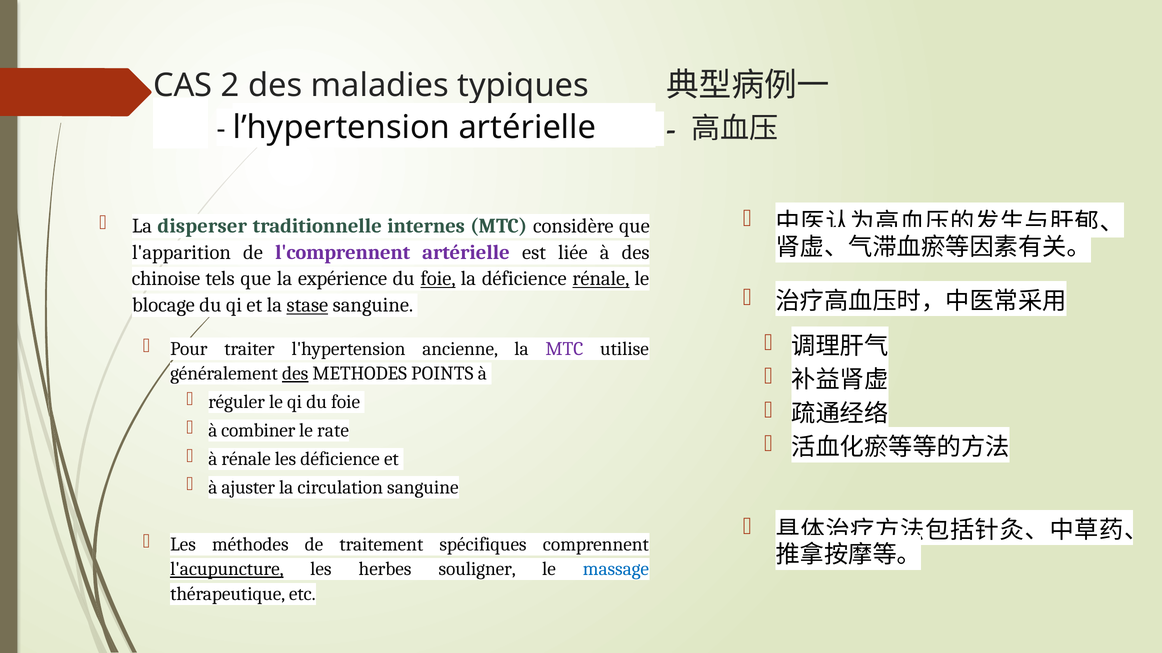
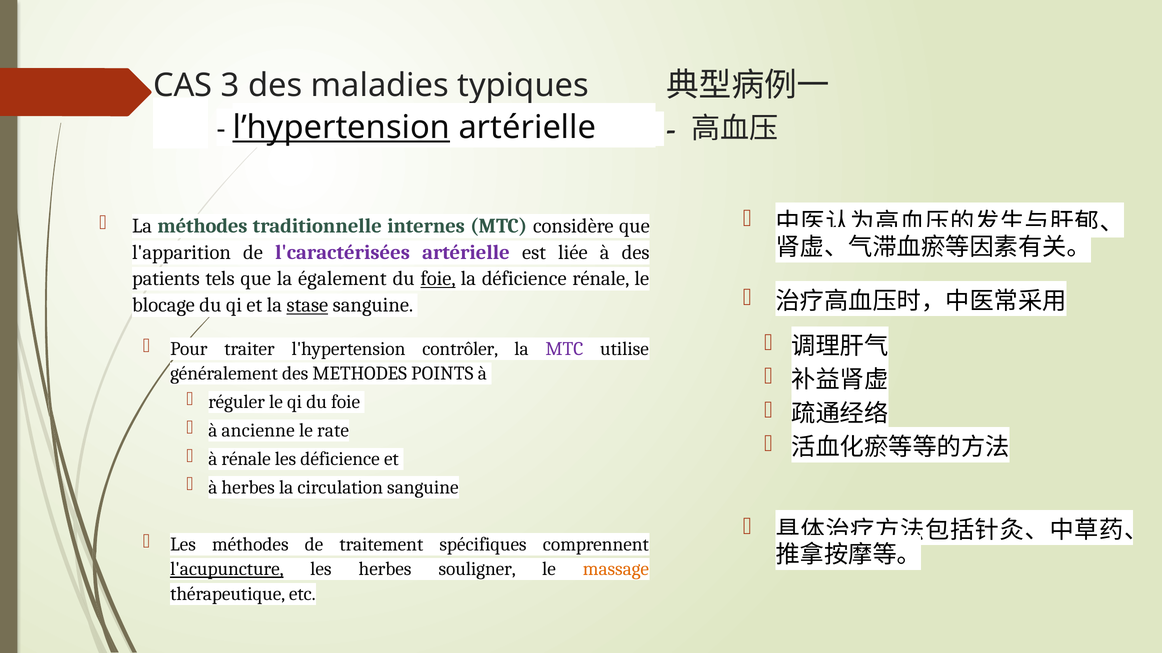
2: 2 -> 3
l’hypertension underline: none -> present
La disperser: disperser -> méthodes
l'comprennent: l'comprennent -> l'caractérisées
chinoise: chinoise -> patients
expérience: expérience -> également
rénale at (601, 279) underline: present -> none
ancienne: ancienne -> contrôler
des at (295, 374) underline: present -> none
combiner: combiner -> ancienne
à ajuster: ajuster -> herbes
massage colour: blue -> orange
